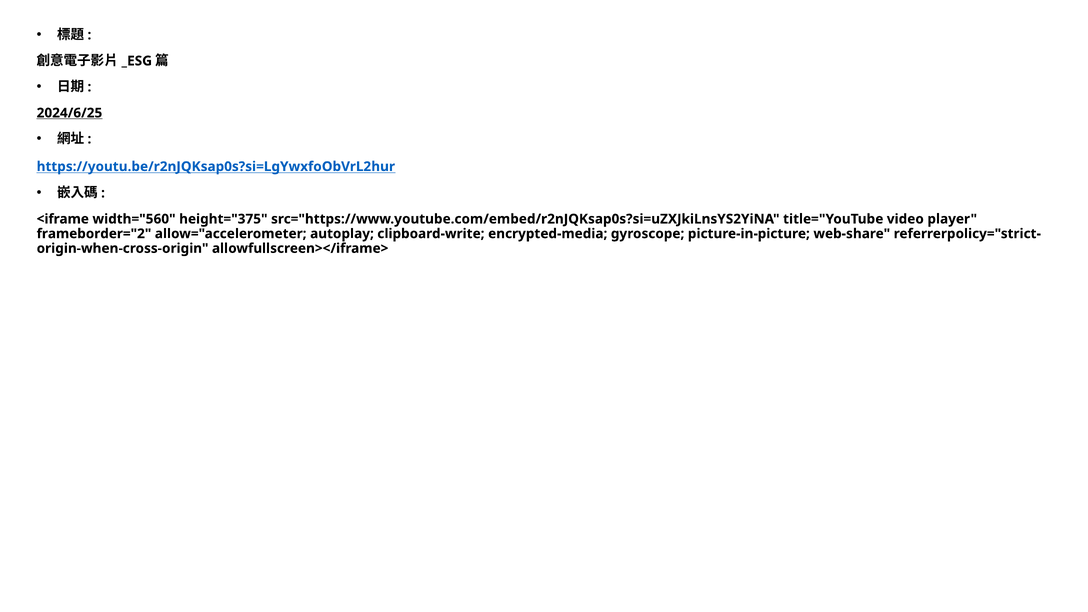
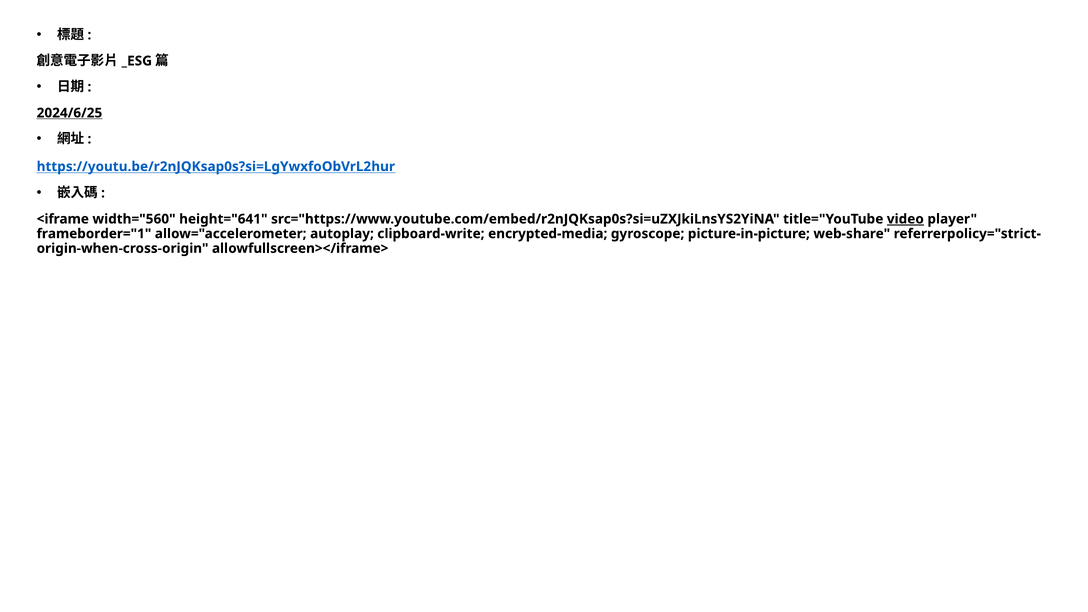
height="375: height="375 -> height="641
video underline: none -> present
frameborder="2: frameborder="2 -> frameborder="1
